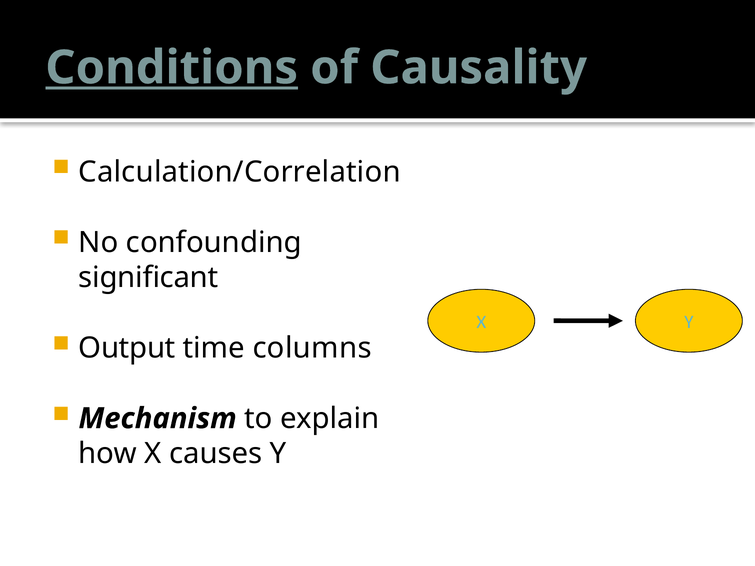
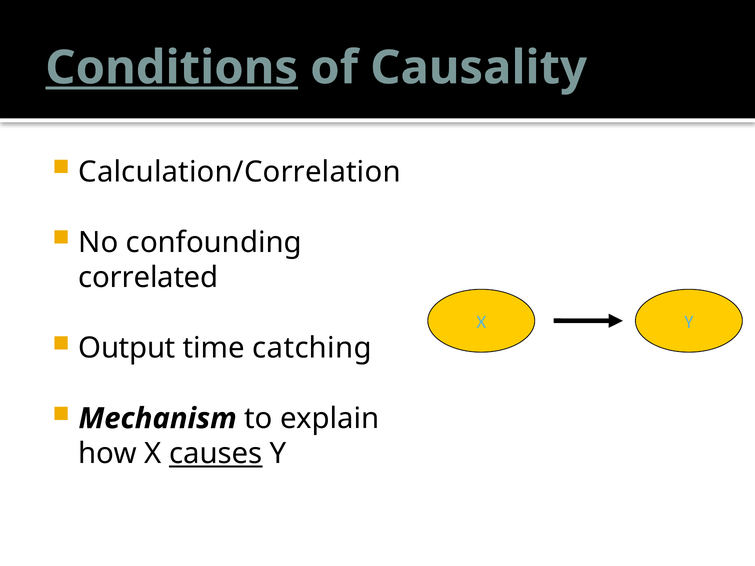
significant: significant -> correlated
columns: columns -> catching
causes underline: none -> present
